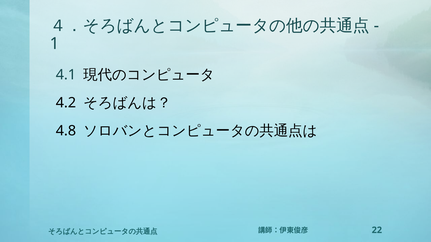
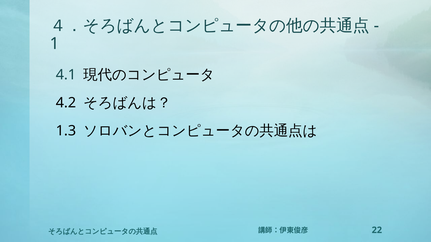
4.8: 4.8 -> 1.3
